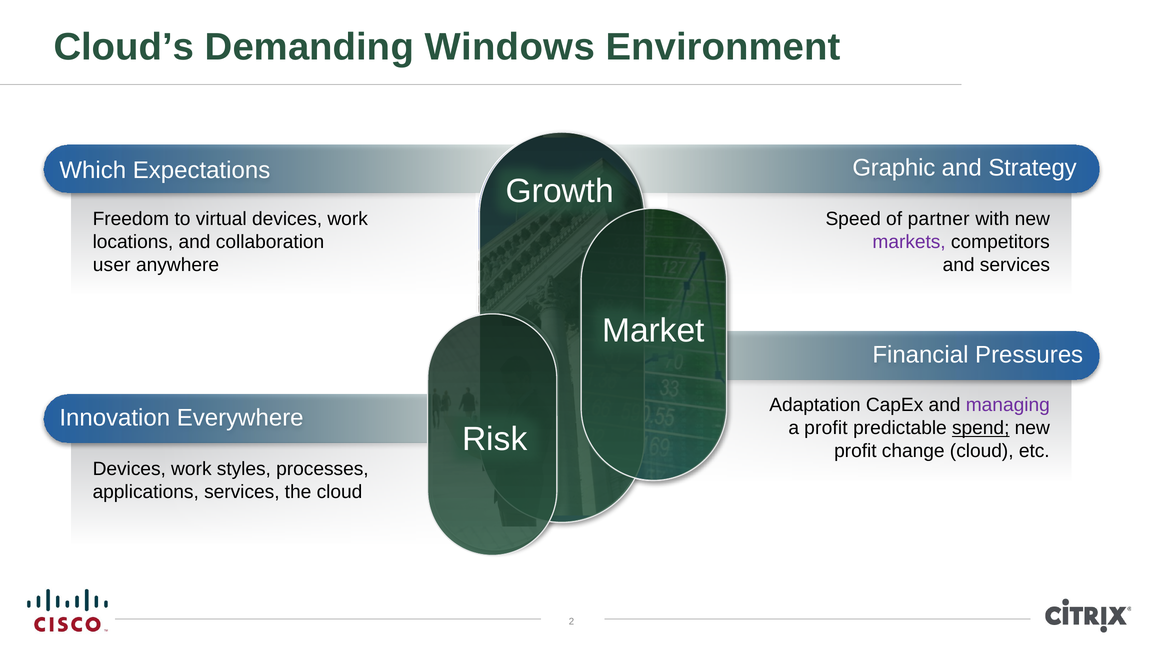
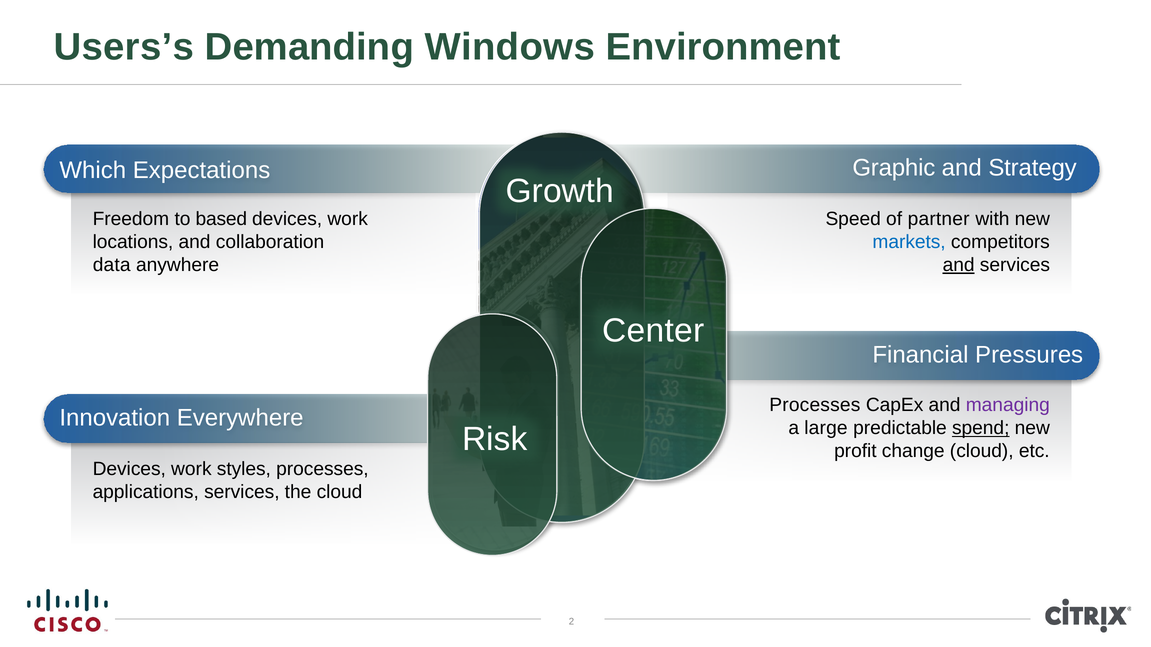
Cloud’s: Cloud’s -> Users’s
virtual: virtual -> based
markets colour: purple -> blue
user: user -> data
and at (959, 265) underline: none -> present
Market: Market -> Center
Adaptation at (815, 406): Adaptation -> Processes
a profit: profit -> large
